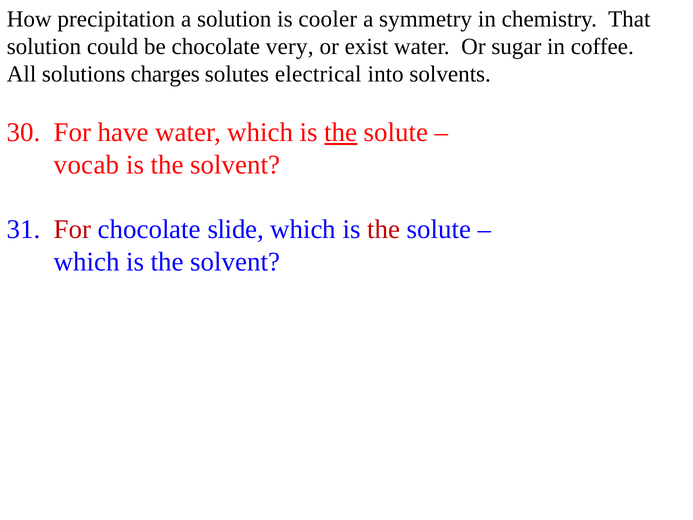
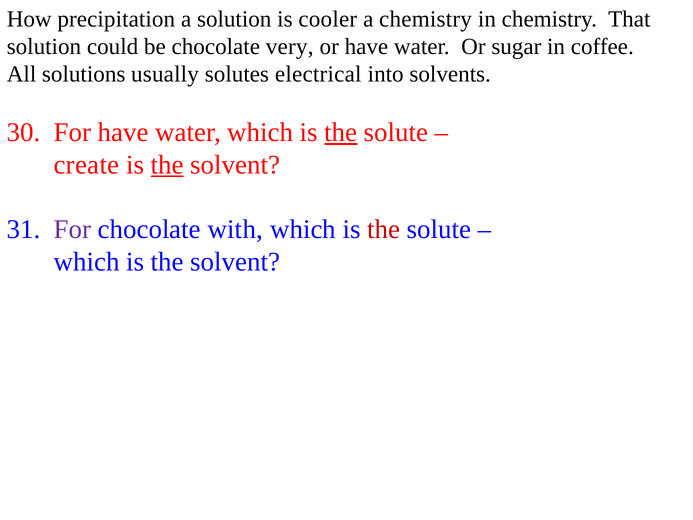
a symmetry: symmetry -> chemistry
or exist: exist -> have
charges: charges -> usually
vocab: vocab -> create
the at (167, 165) underline: none -> present
For at (72, 229) colour: red -> purple
slide: slide -> with
